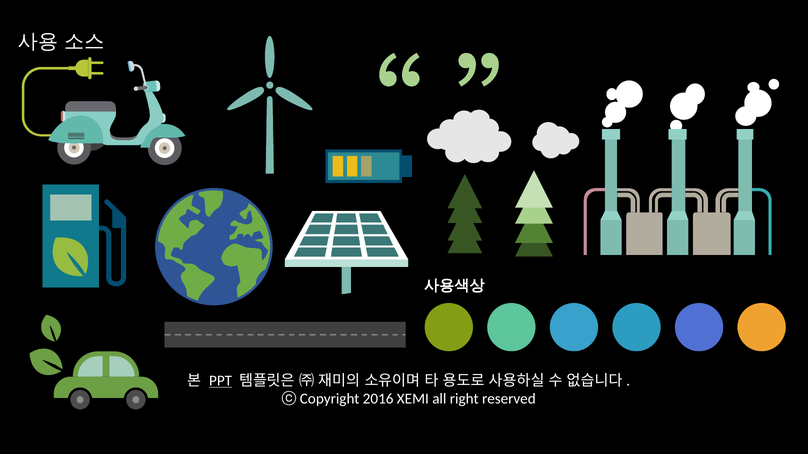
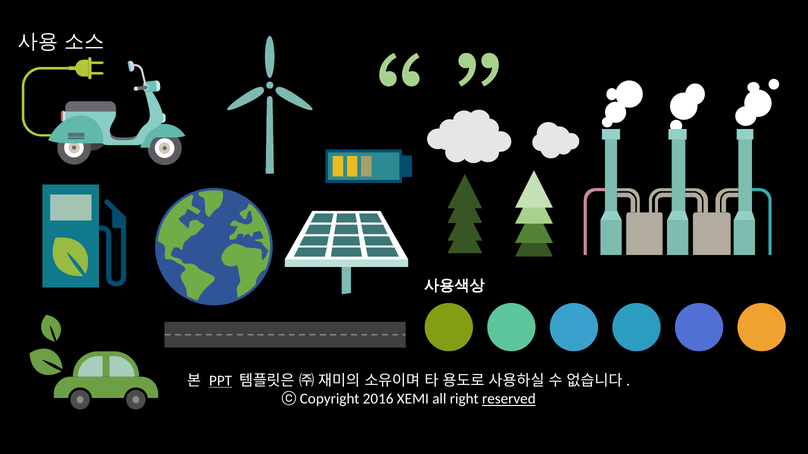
reserved underline: none -> present
